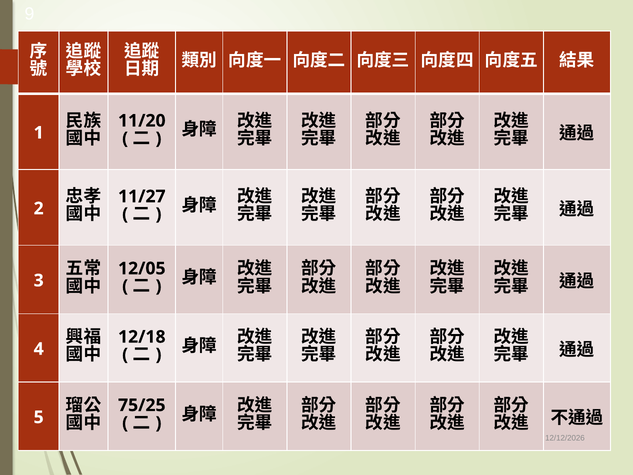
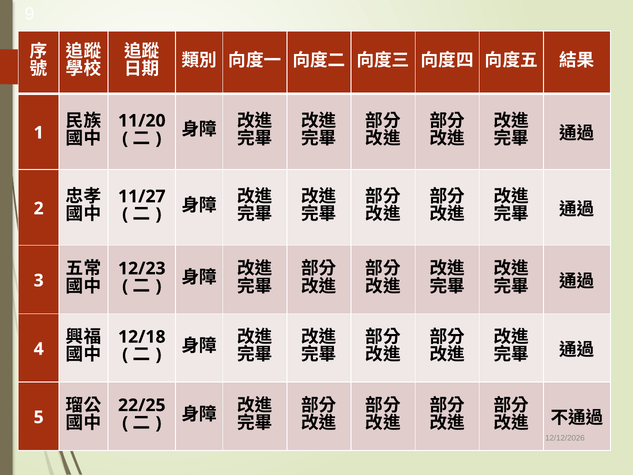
12/05: 12/05 -> 12/23
75/25: 75/25 -> 22/25
